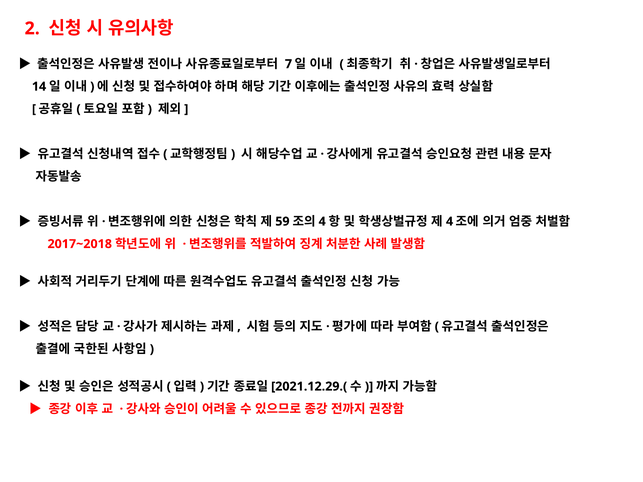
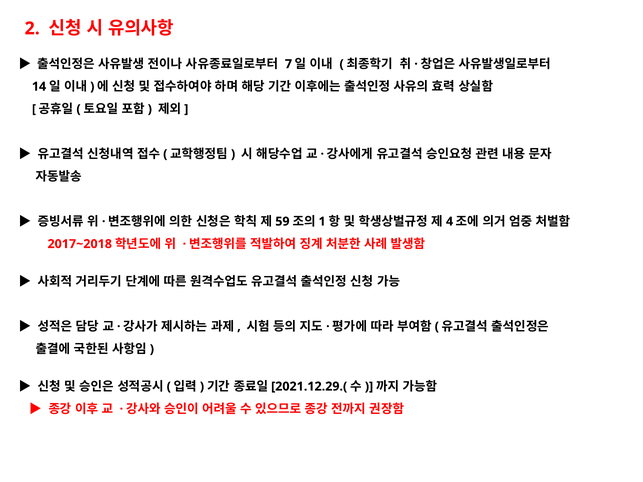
4 at (322, 222): 4 -> 1
